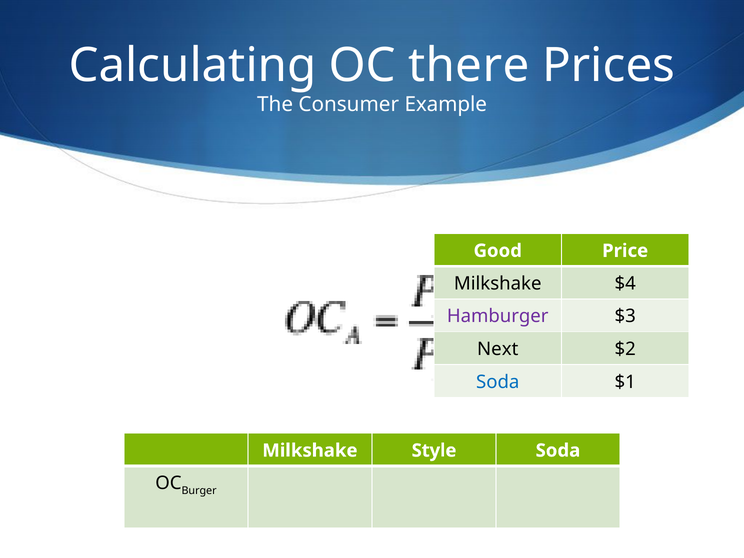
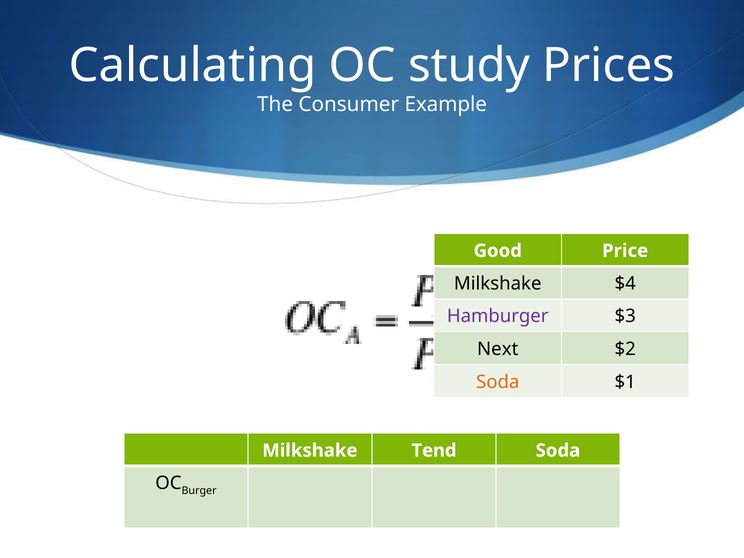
there: there -> study
Soda at (498, 382) colour: blue -> orange
Style: Style -> Tend
